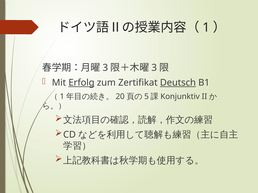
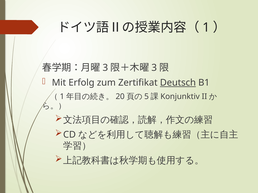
Erfolg underline: present -> none
